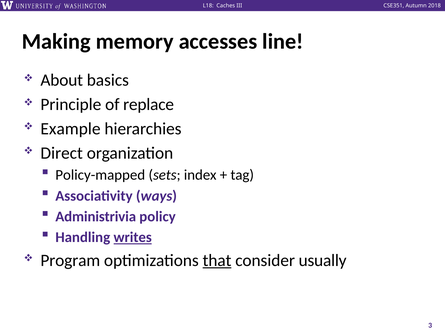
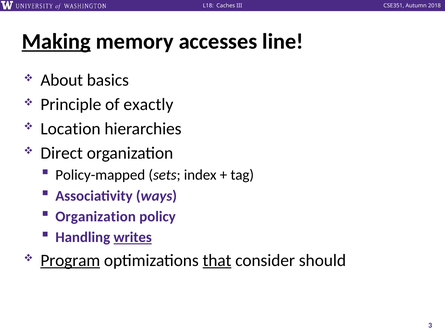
Making underline: none -> present
replace: replace -> exactly
Example: Example -> Location
Administrivia at (96, 216): Administrivia -> Organization
Program underline: none -> present
usually: usually -> should
